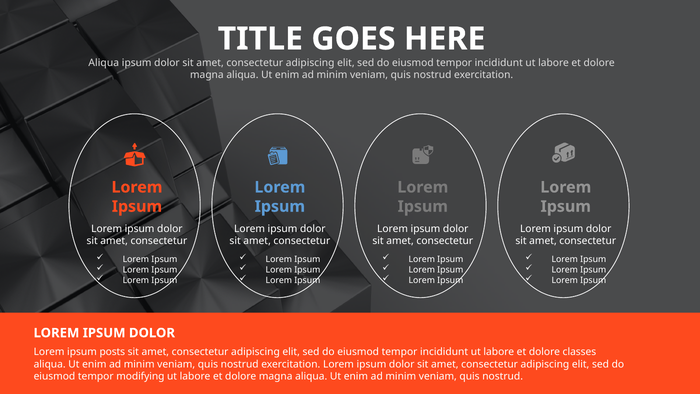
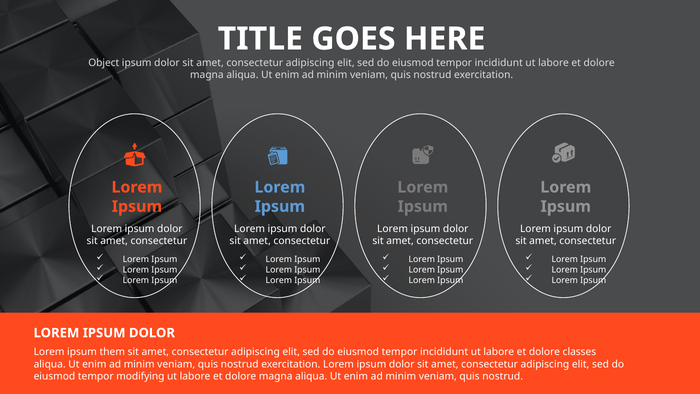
Aliqua at (104, 63): Aliqua -> Object
posts: posts -> them
